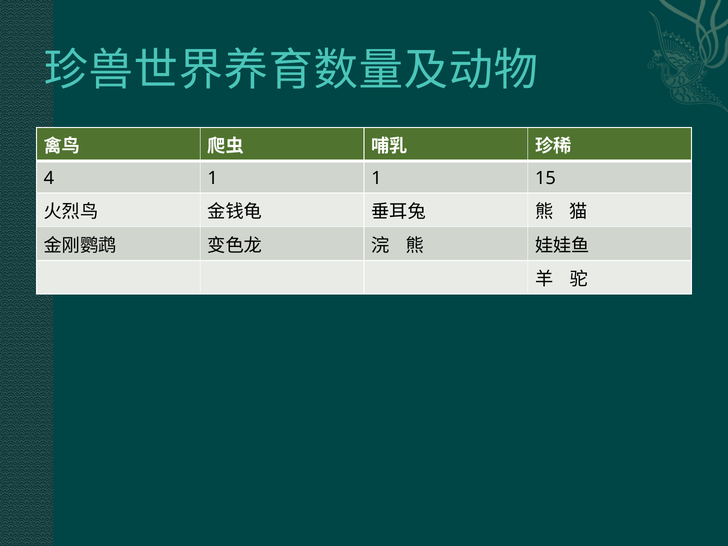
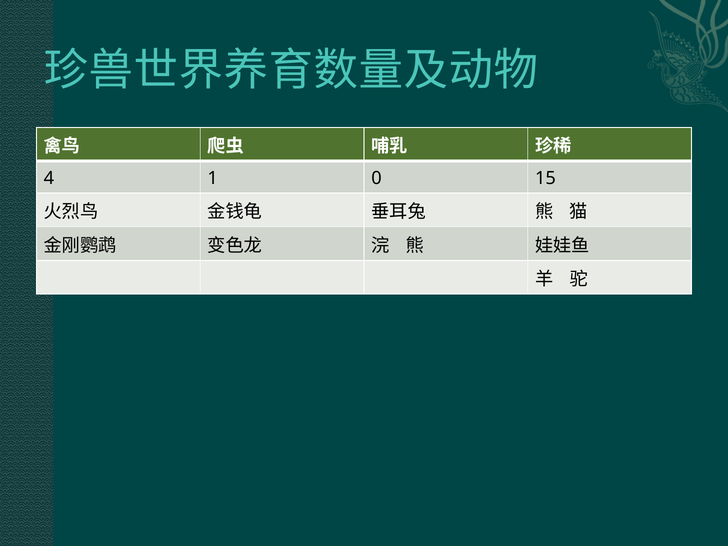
1 1: 1 -> 0
